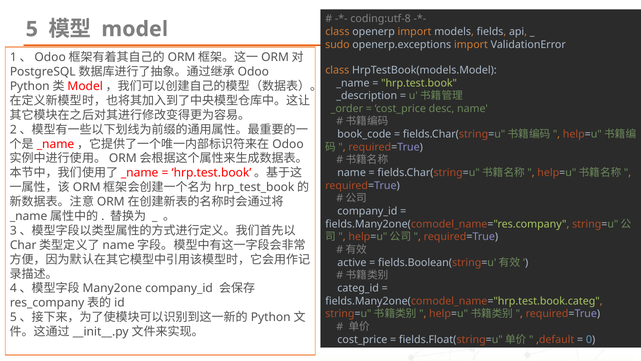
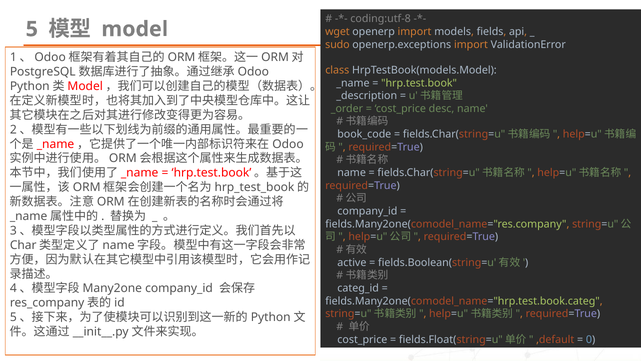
class at (337, 32): class -> wget
